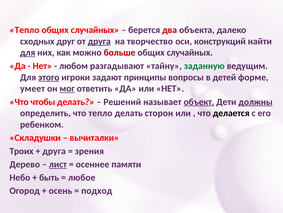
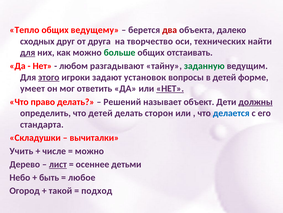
случайных at (95, 30): случайных -> ведущему
друга at (99, 41) underline: present -> none
конструкций: конструкций -> технических
больше colour: red -> green
случайных at (190, 52): случайных -> отстаивать
принципы: принципы -> установок
мог underline: present -> none
НЕТ at (170, 88) underline: none -> present
чтобы: чтобы -> право
объект underline: present -> none
что тепло: тепло -> детей
делается colour: black -> blue
ребенком: ребенком -> стандарта
Троих: Троих -> Учить
друга at (54, 151): друга -> числе
зрения at (89, 151): зрения -> можно
памяти: памяти -> детьми
осень: осень -> такой
